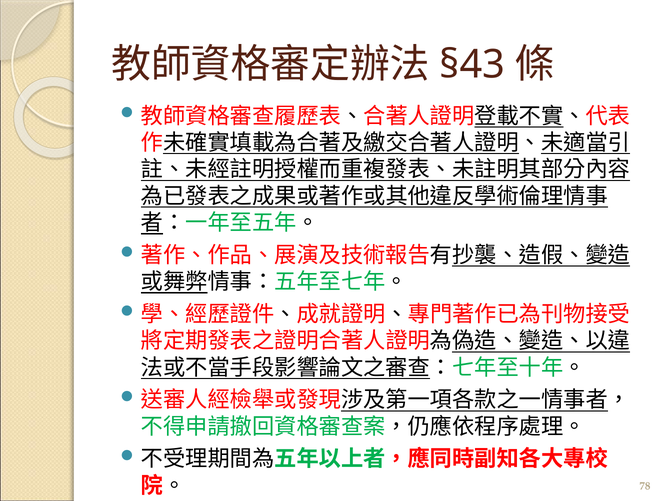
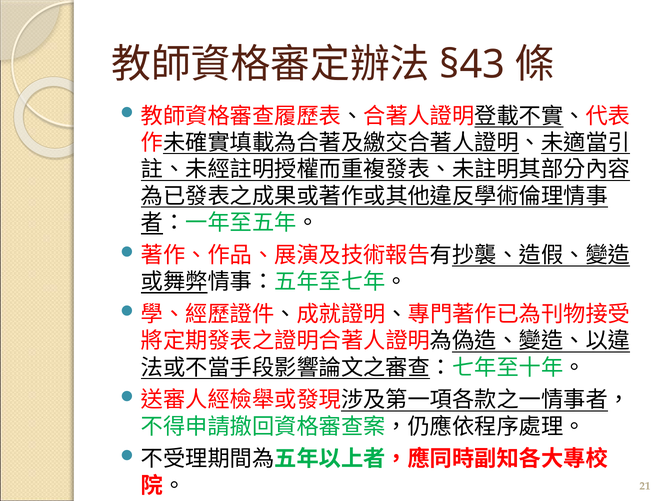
78: 78 -> 21
